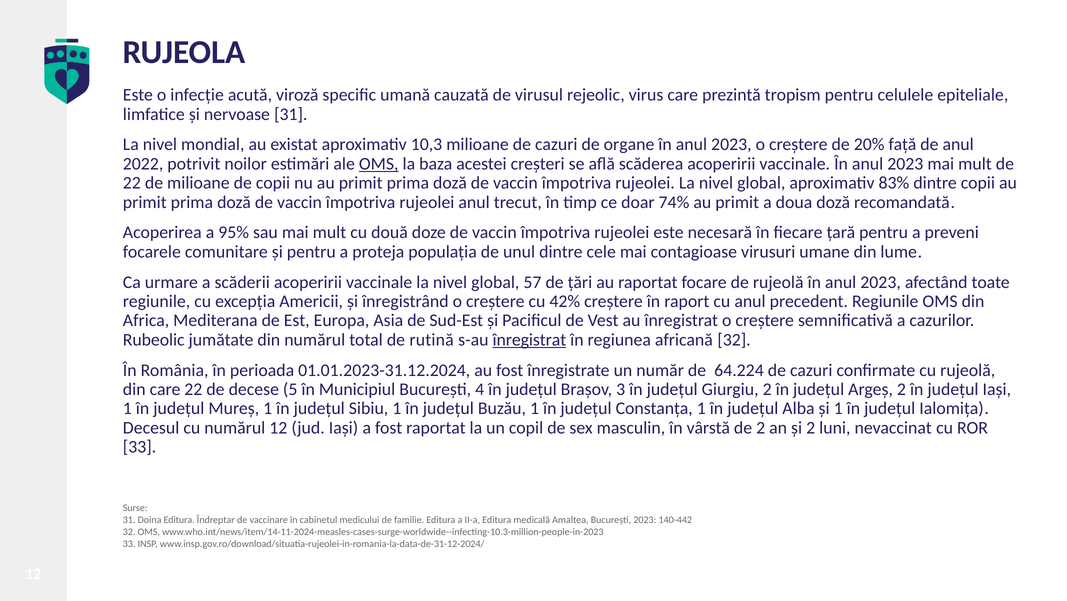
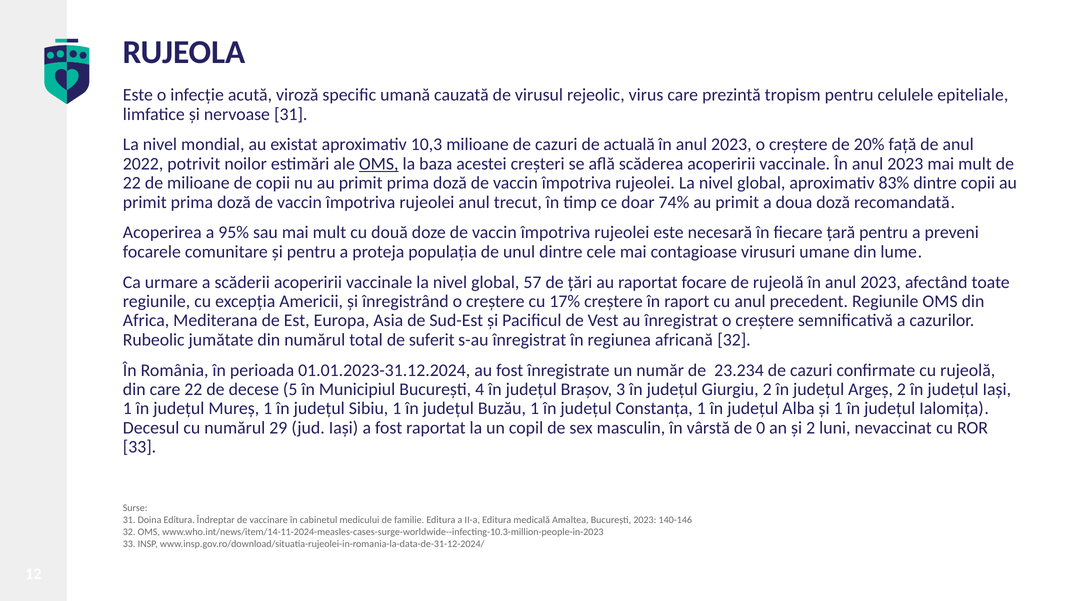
organe: organe -> actuală
42%: 42% -> 17%
rutină: rutină -> suferit
înregistrat at (529, 340) underline: present -> none
64.224: 64.224 -> 23.234
numărul 12: 12 -> 29
de 2: 2 -> 0
140-442: 140-442 -> 140-146
